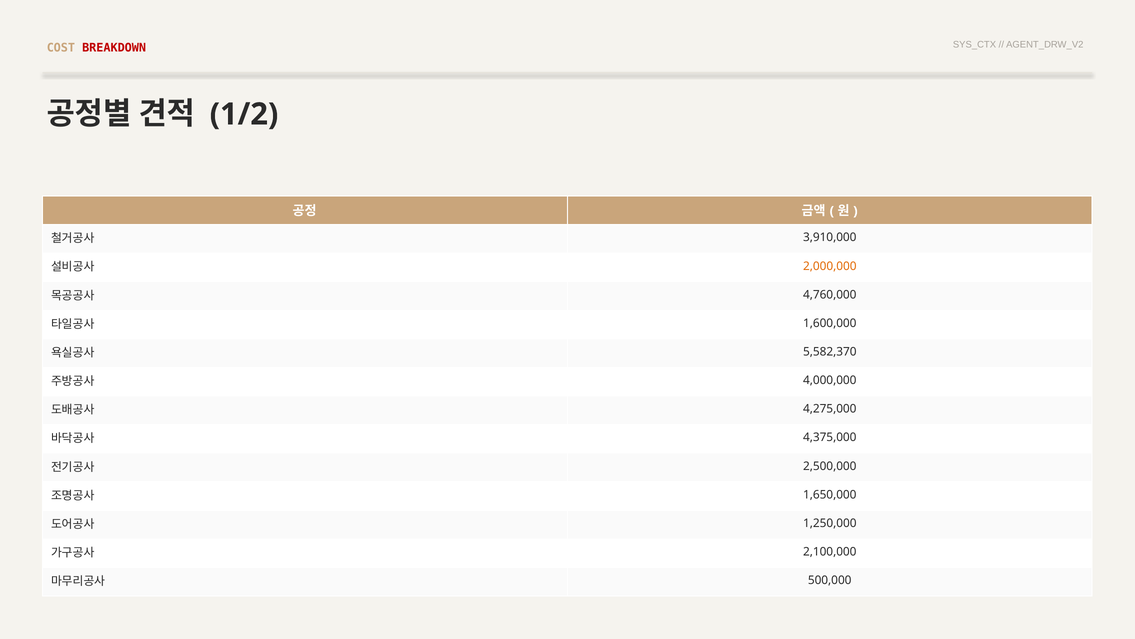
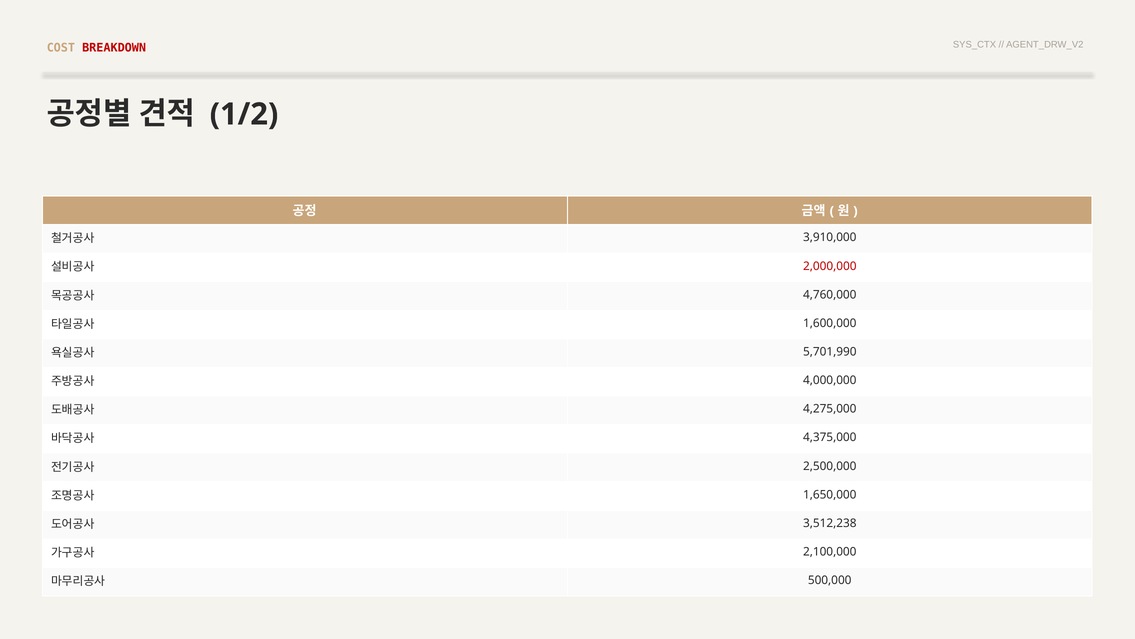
2,000,000 colour: orange -> red
5,582,370: 5,582,370 -> 5,701,990
1,250,000: 1,250,000 -> 3,512,238
